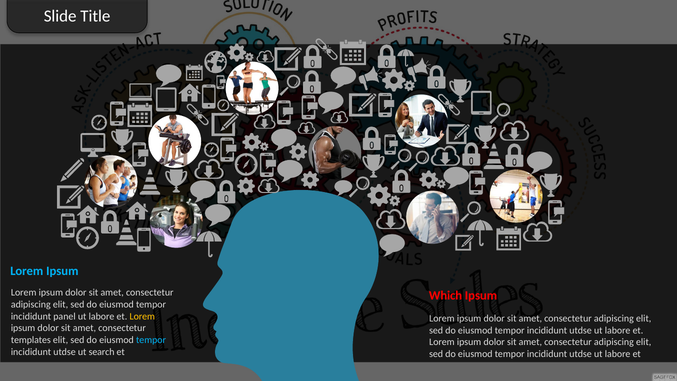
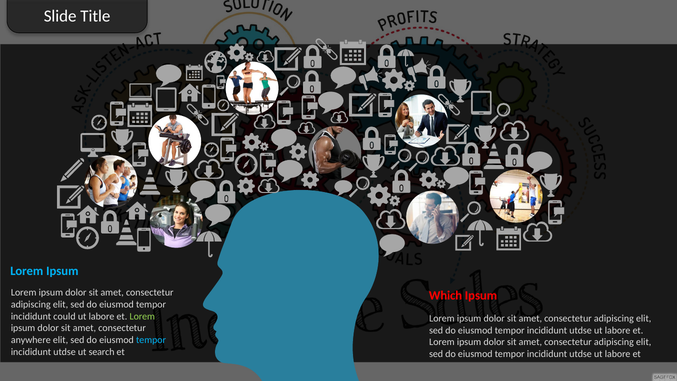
panel: panel -> could
Lorem at (142, 316) colour: yellow -> light green
templates: templates -> anywhere
